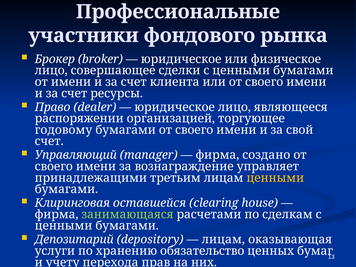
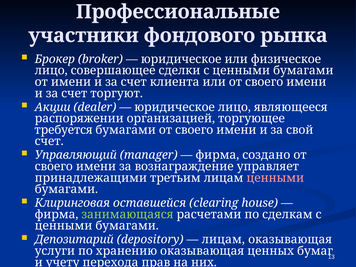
ресурсы: ресурсы -> торгуют
Право: Право -> Акции
годовому: годовому -> требуется
ценными at (275, 178) colour: yellow -> pink
хранению обязательство: обязательство -> оказывающая
